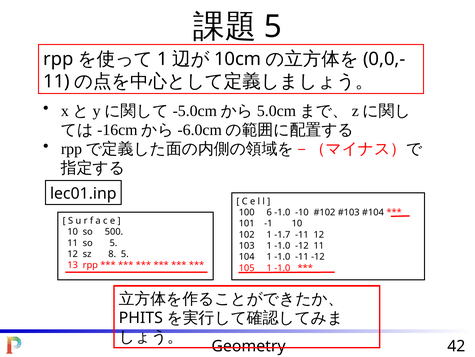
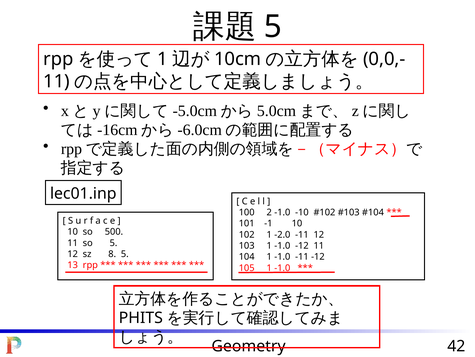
6: 6 -> 2
-1.7: -1.7 -> -2.0
